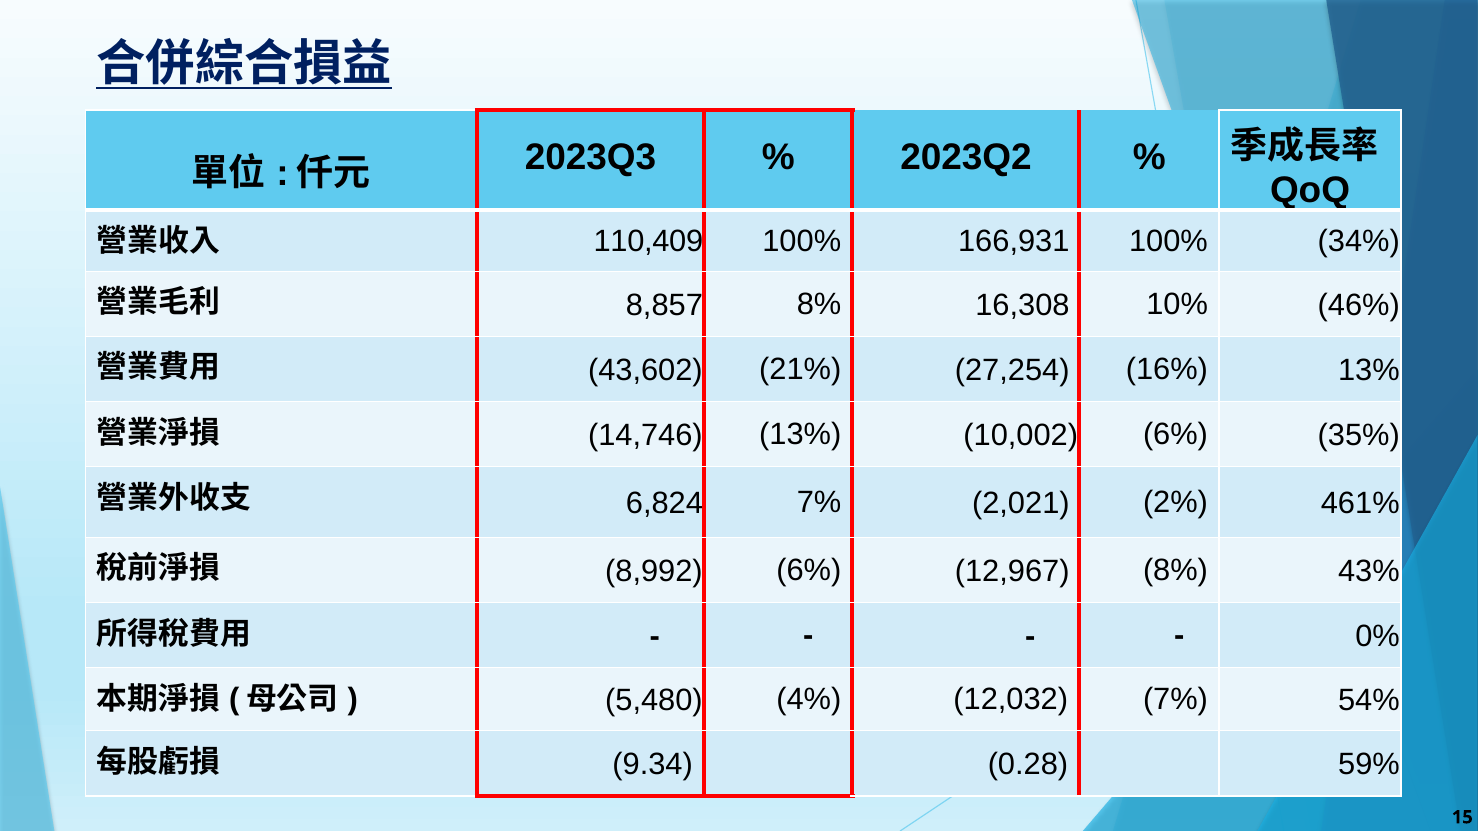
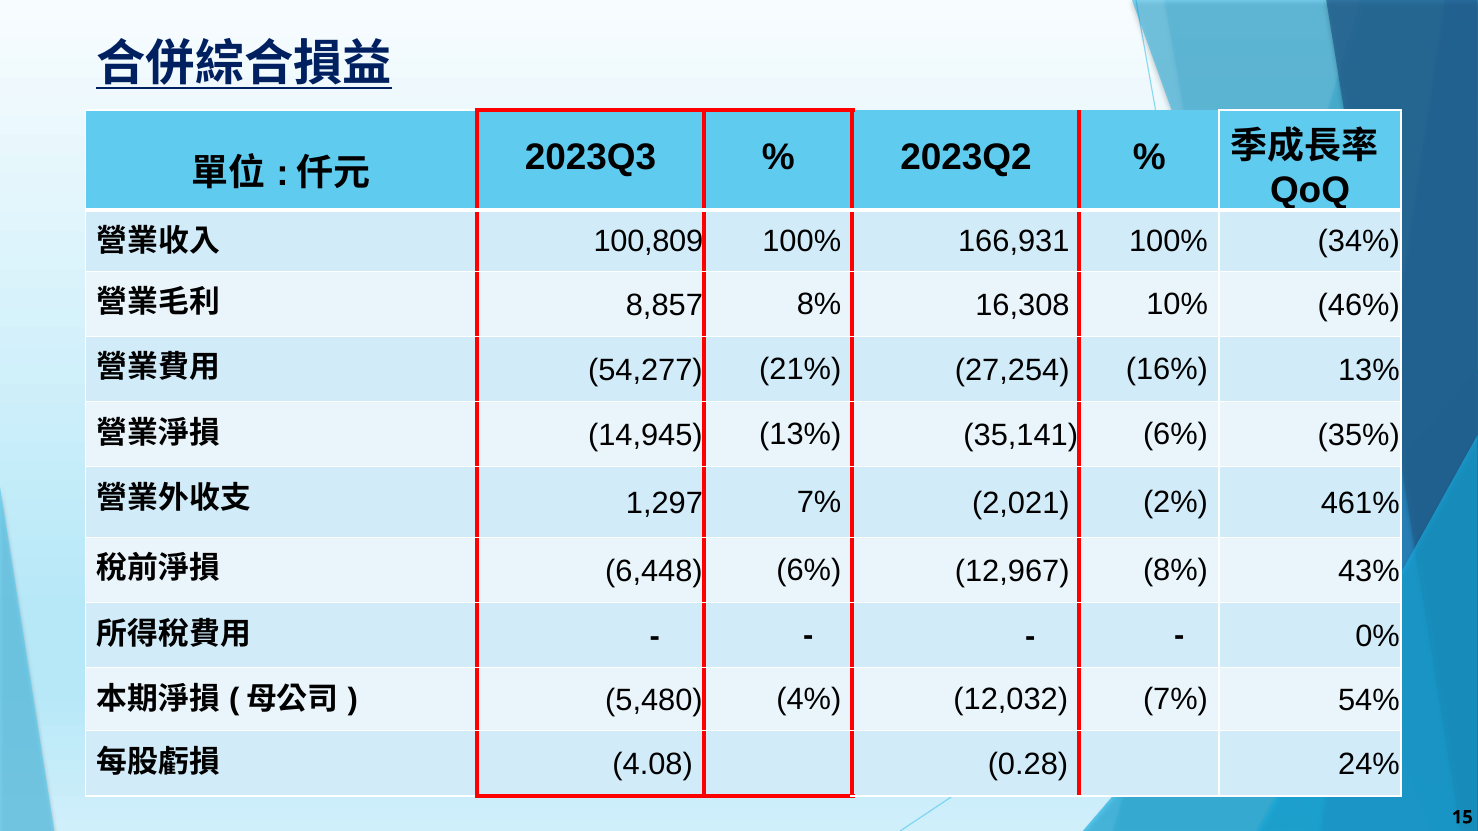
110,409: 110,409 -> 100,809
43,602: 43,602 -> 54,277
14,746: 14,746 -> 14,945
10,002: 10,002 -> 35,141
6,824: 6,824 -> 1,297
8,992: 8,992 -> 6,448
9.34: 9.34 -> 4.08
59%: 59% -> 24%
